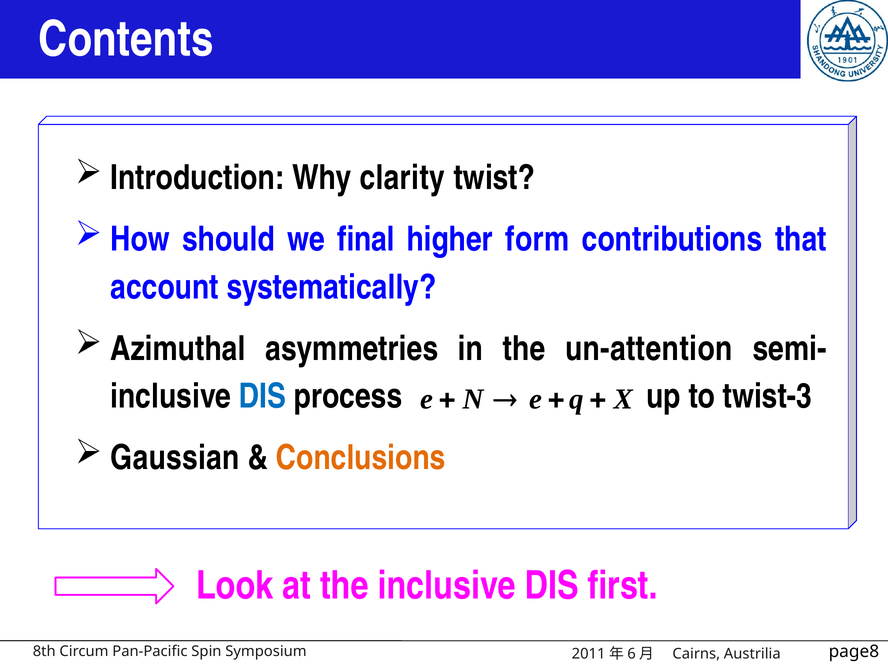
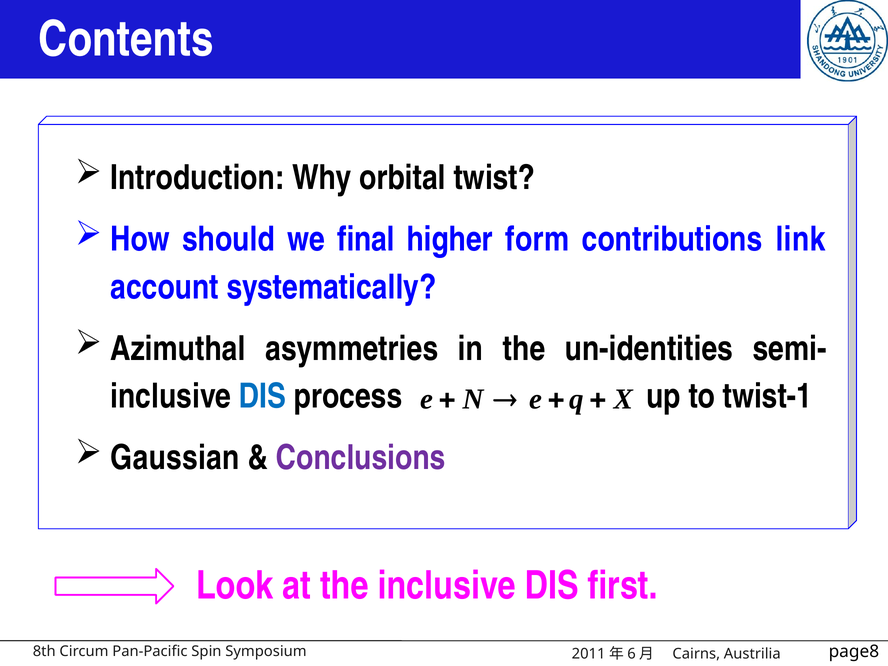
clarity: clarity -> orbital
that: that -> link
un-attention: un-attention -> un-identities
twist-3: twist-3 -> twist-1
Conclusions colour: orange -> purple
